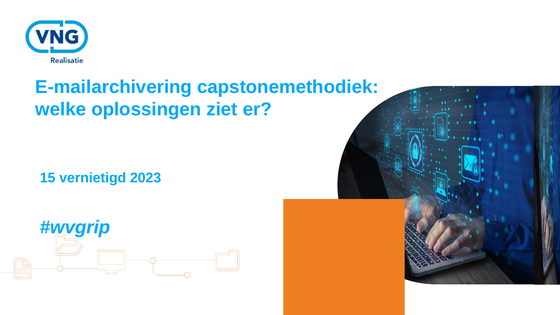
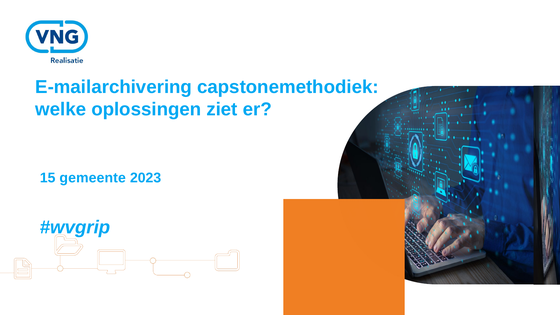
vernietigd: vernietigd -> gemeente
